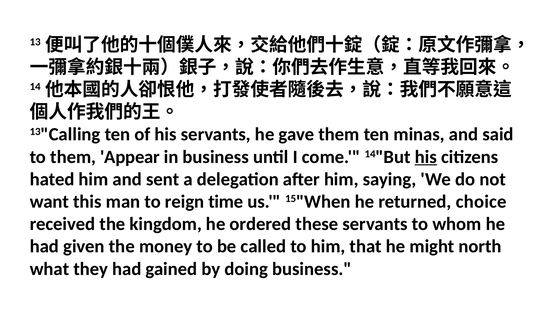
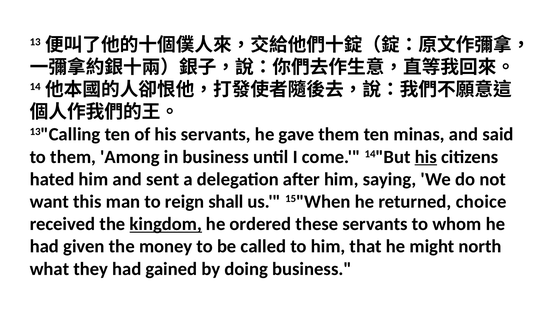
Appear: Appear -> Among
time: time -> shall
kingdom underline: none -> present
